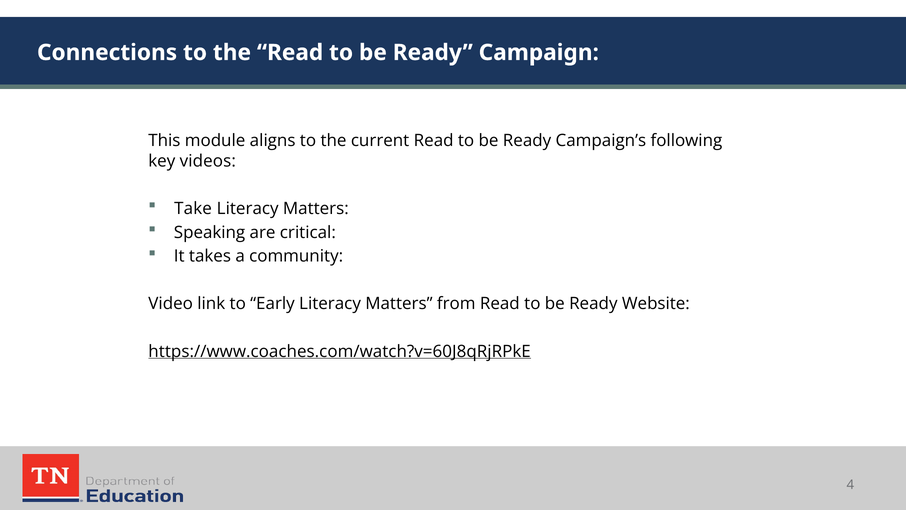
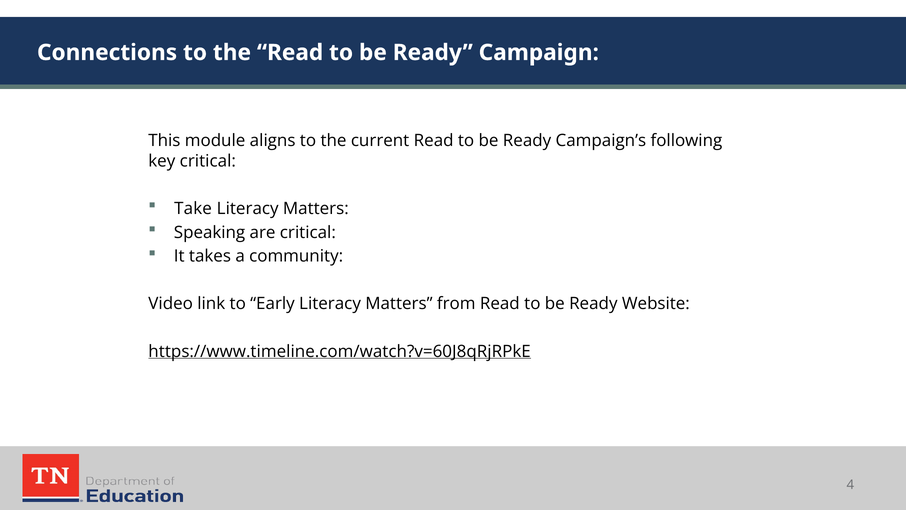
key videos: videos -> critical
https://www.coaches.com/watch?v=60J8qRjRPkE: https://www.coaches.com/watch?v=60J8qRjRPkE -> https://www.timeline.com/watch?v=60J8qRjRPkE
